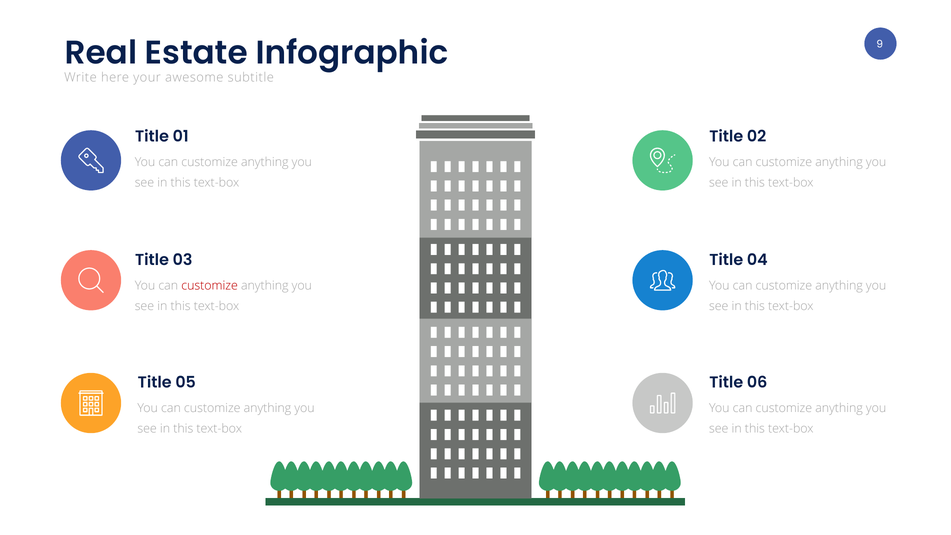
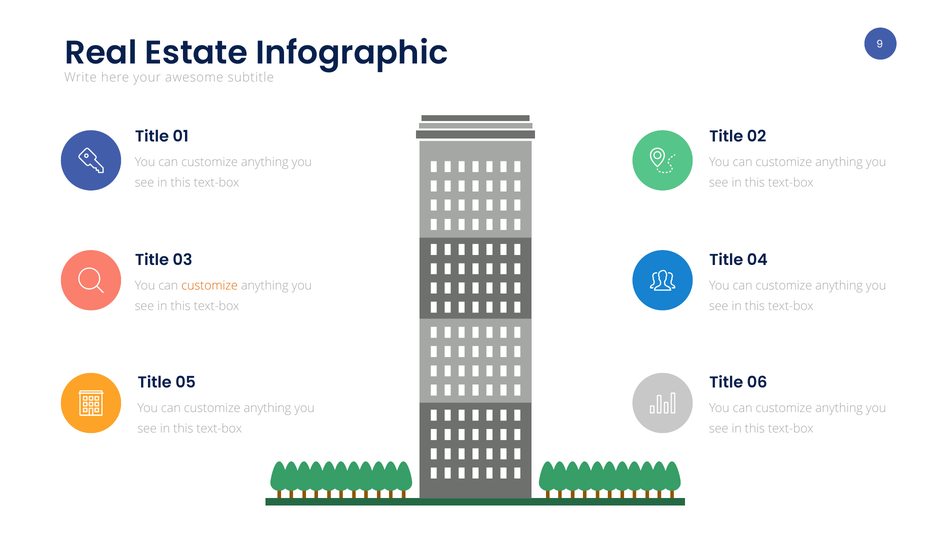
customize at (210, 286) colour: red -> orange
